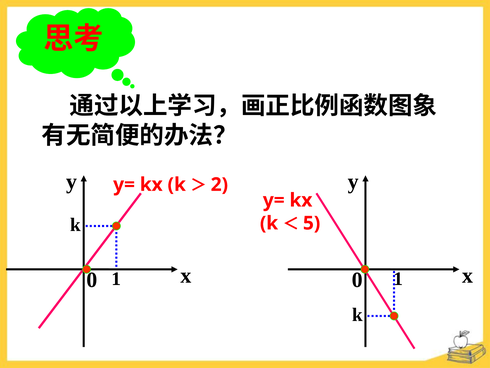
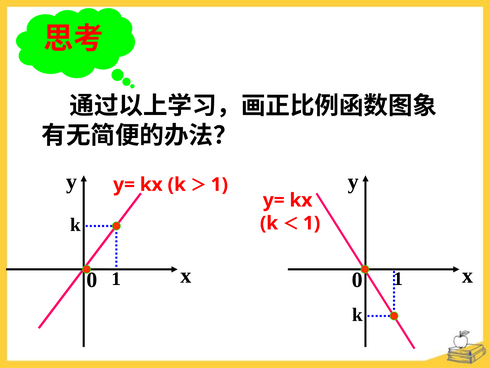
2 at (219, 184): 2 -> 1
5 at (312, 223): 5 -> 1
